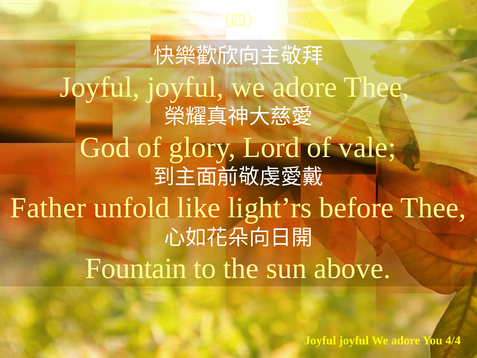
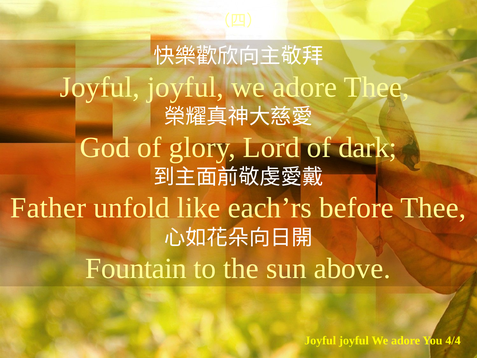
vale: vale -> dark
light’rs: light’rs -> each’rs
